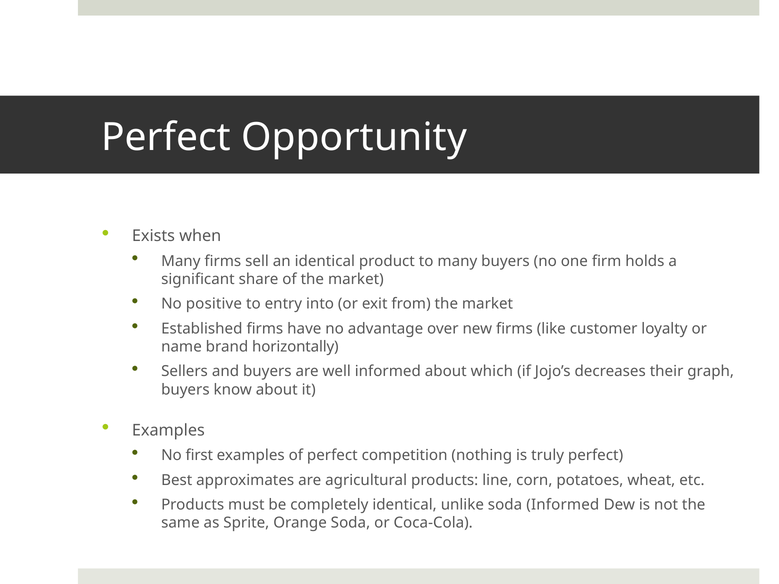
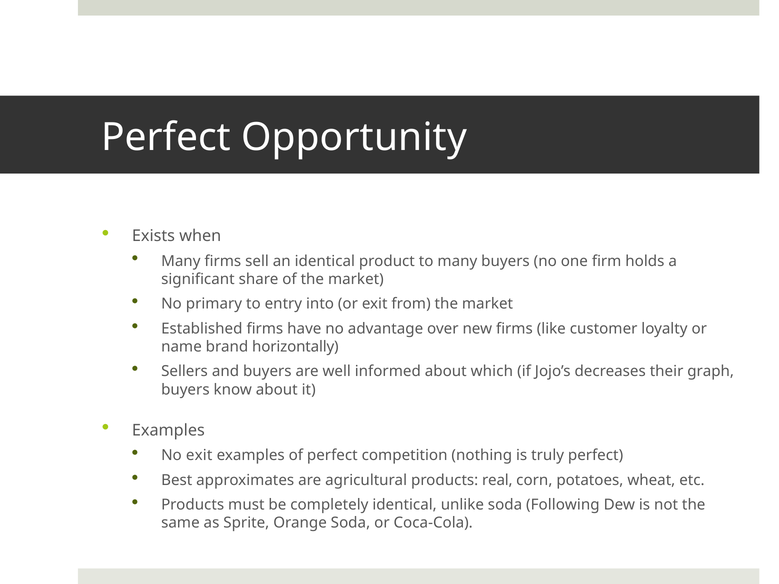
positive: positive -> primary
No first: first -> exit
line: line -> real
soda Informed: Informed -> Following
